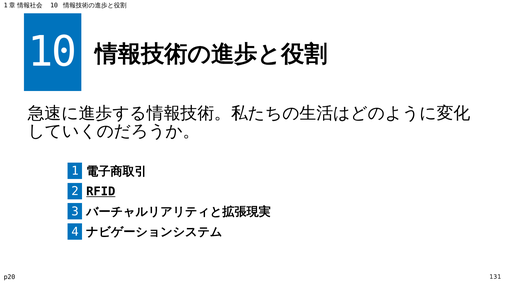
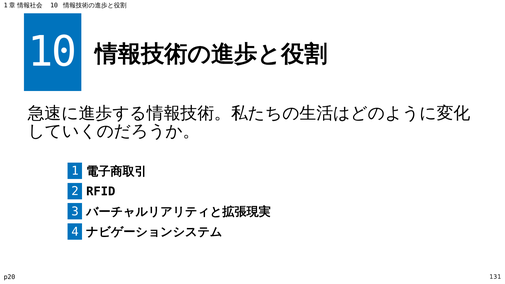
RFID underline: present -> none
